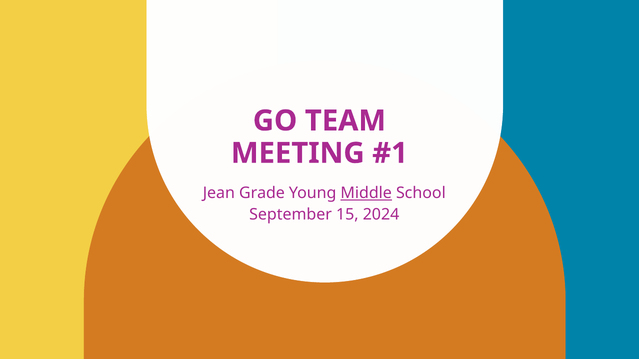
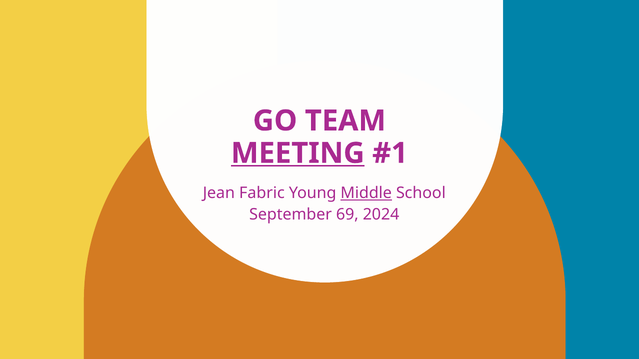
MEETING underline: none -> present
Grade: Grade -> Fabric
15: 15 -> 69
